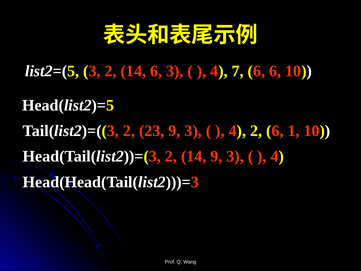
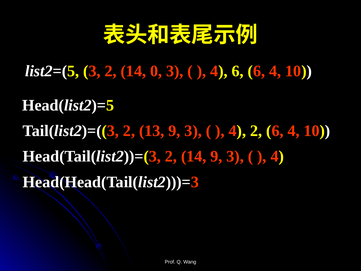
14 6: 6 -> 0
4 7: 7 -> 6
6 at (275, 71): 6 -> 4
23: 23 -> 13
2 6 1: 1 -> 4
